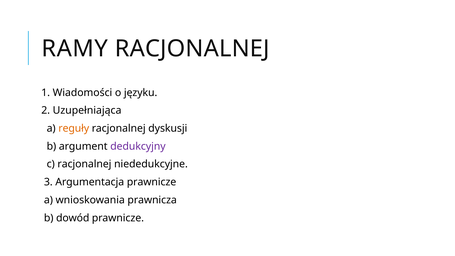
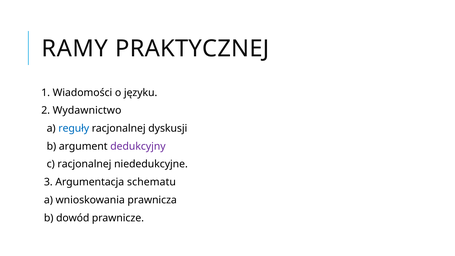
RAMY RACJONALNEJ: RACJONALNEJ -> PRAKTYCZNEJ
Uzupełniająca: Uzupełniająca -> Wydawnictwo
reguły colour: orange -> blue
Argumentacja prawnicze: prawnicze -> schematu
